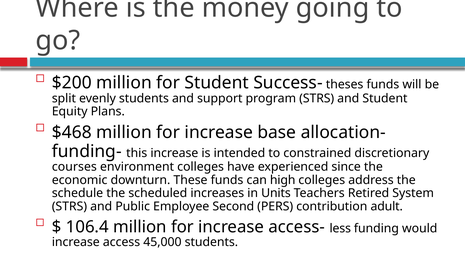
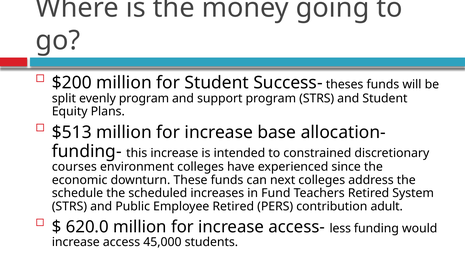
evenly students: students -> program
$468: $468 -> $513
high: high -> next
Units: Units -> Fund
Employee Second: Second -> Retired
106.4: 106.4 -> 620.0
